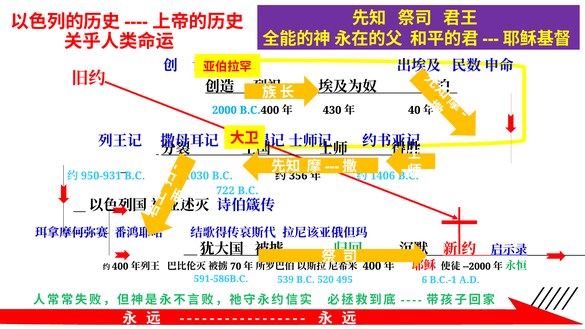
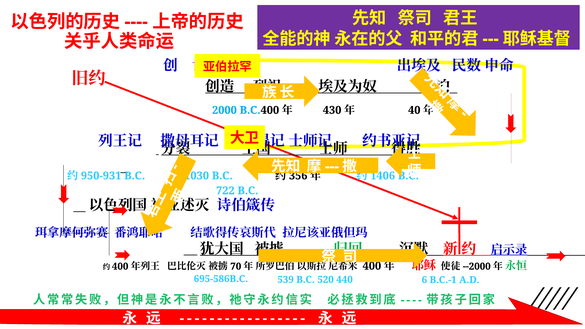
591-586B.C: 591-586B.C -> 695-586B.C
495: 495 -> 440
